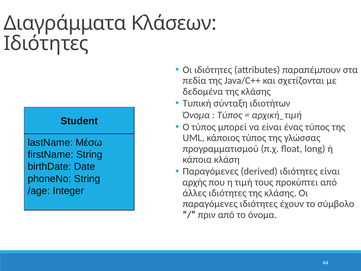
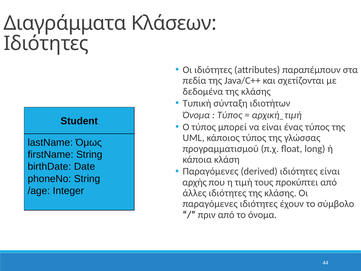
Μέσω: Μέσω -> Όμως
